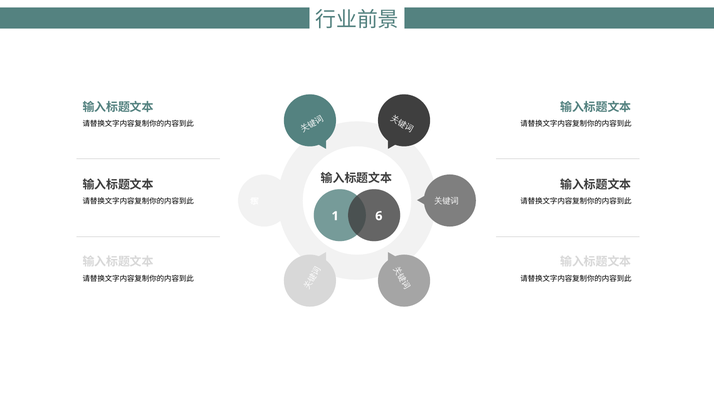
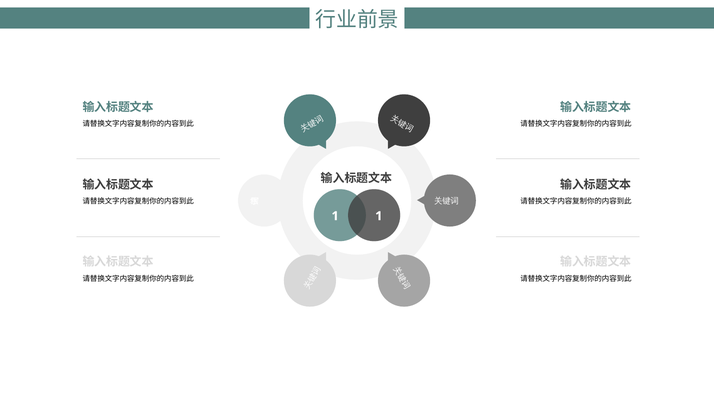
1 6: 6 -> 1
